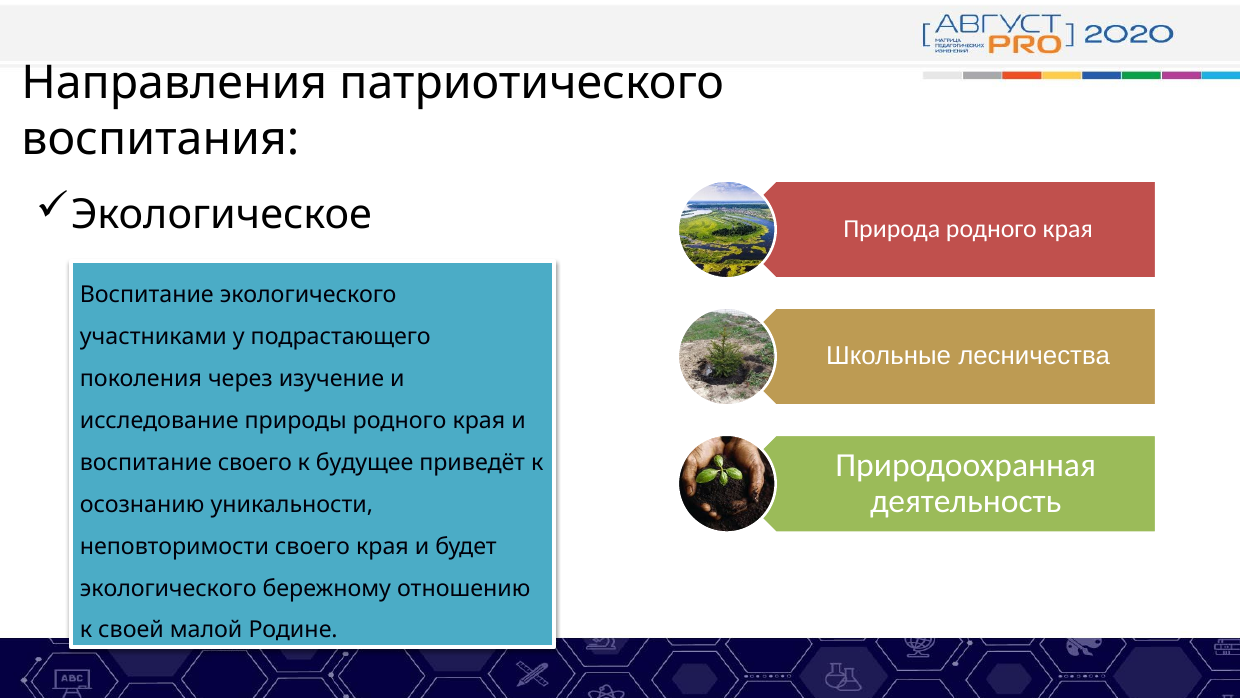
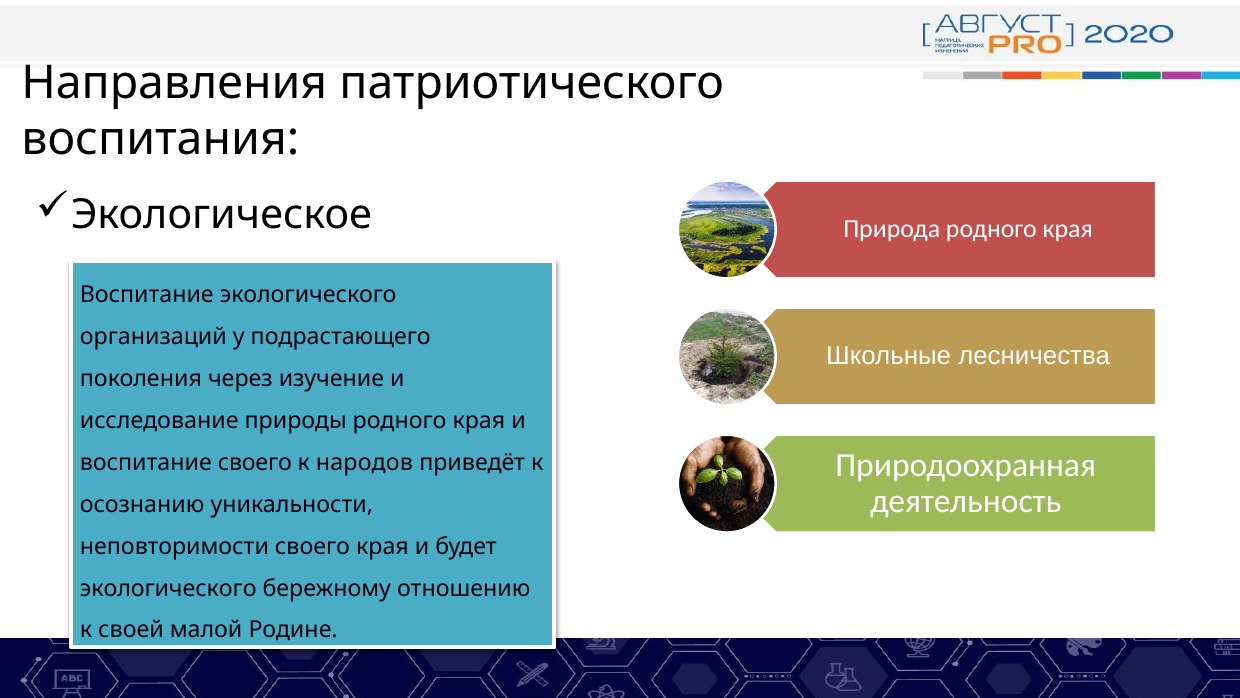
участниками: участниками -> организаций
будущее: будущее -> народов
